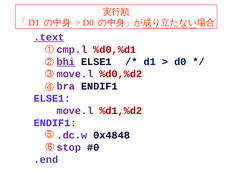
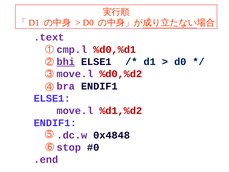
.text underline: present -> none
